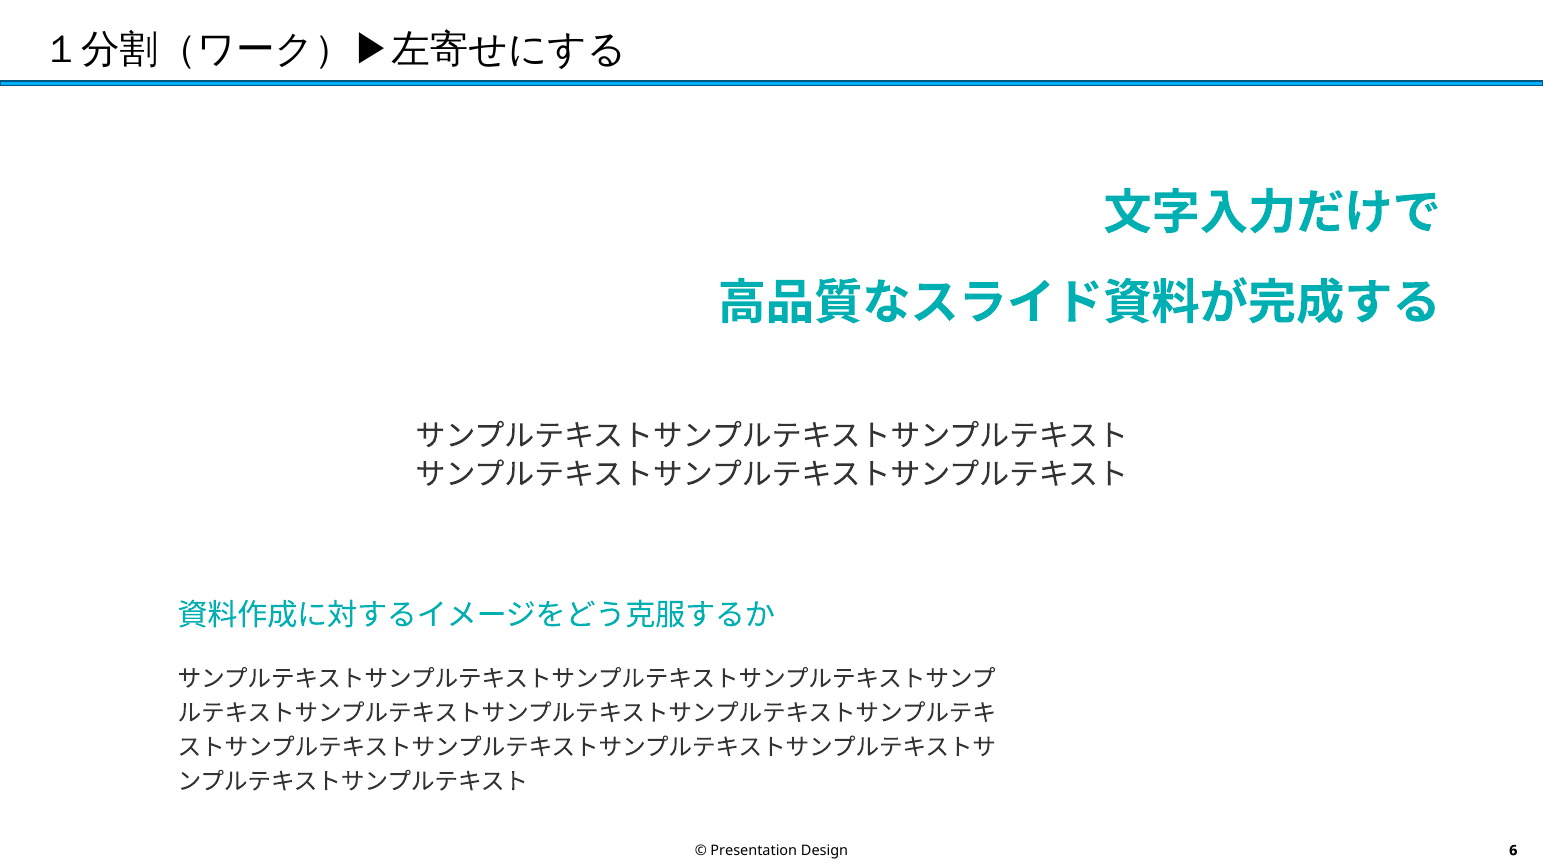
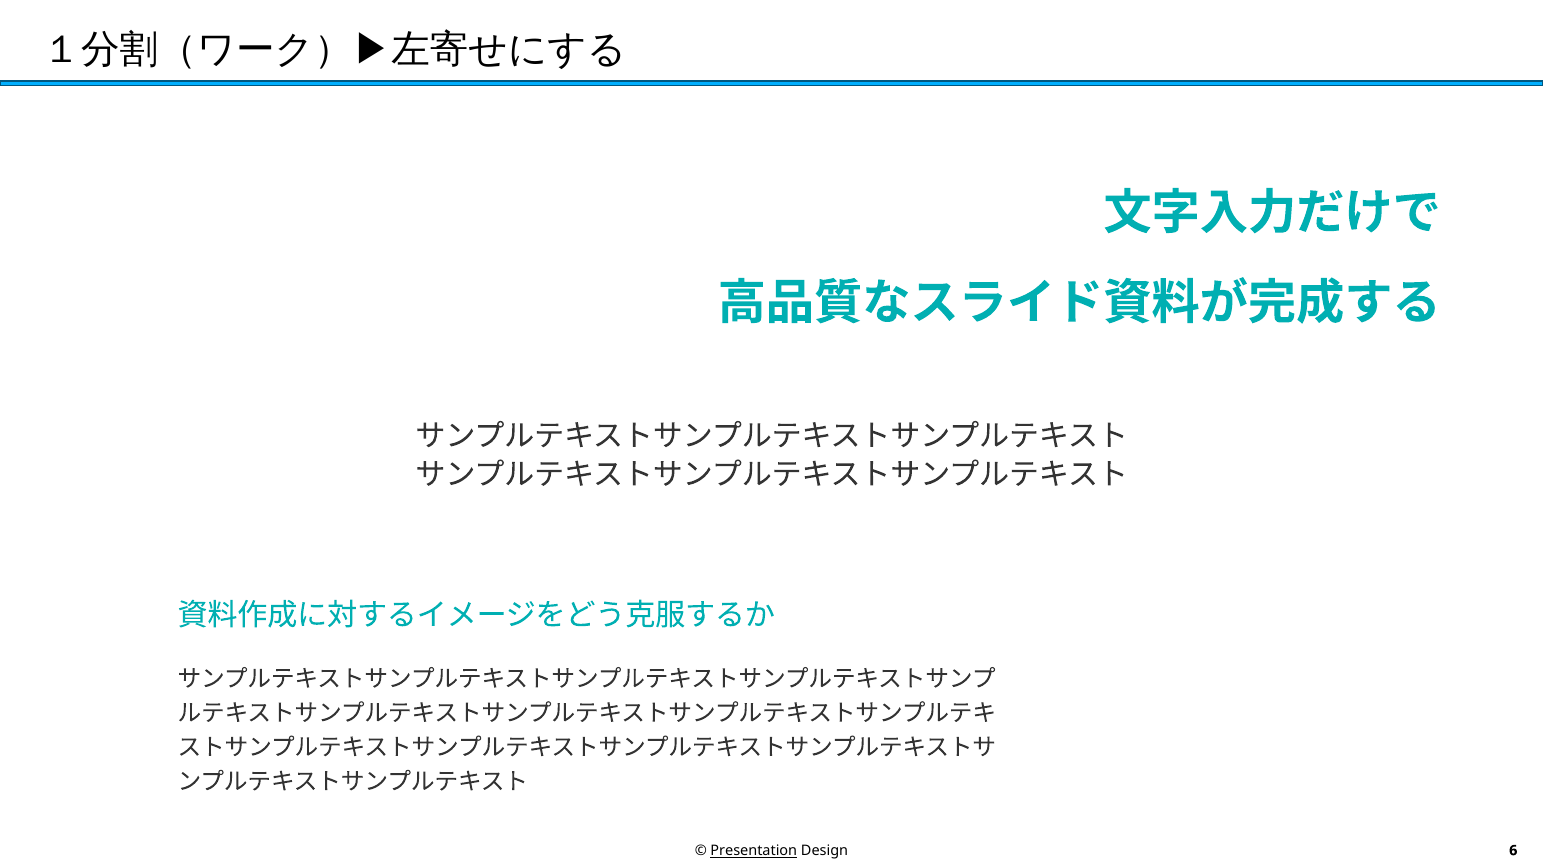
Presentation underline: none -> present
